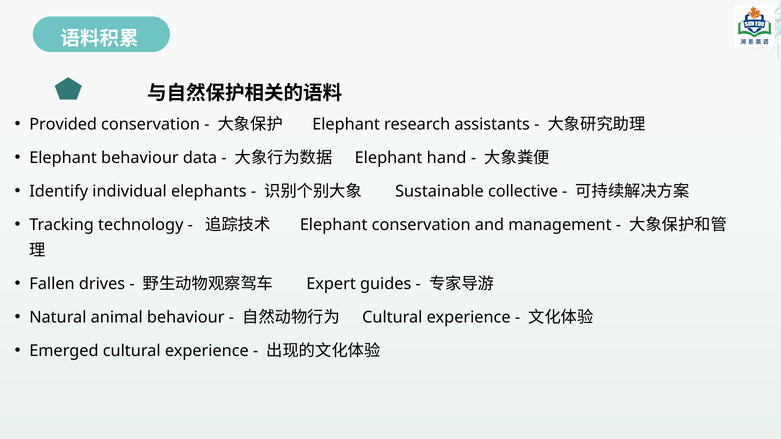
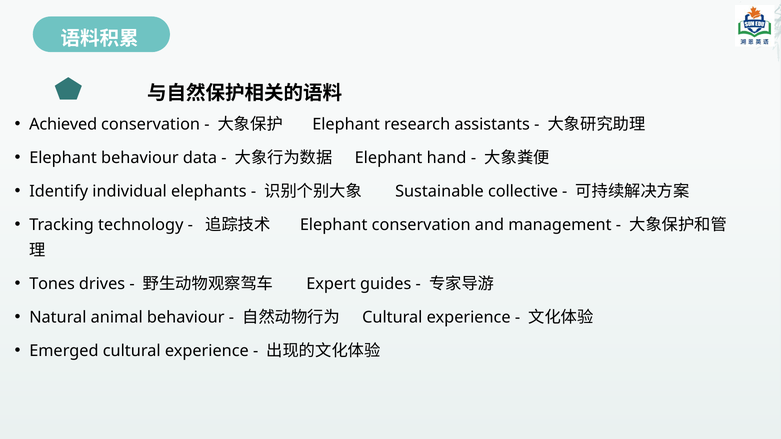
Provided: Provided -> Achieved
Fallen: Fallen -> Tones
